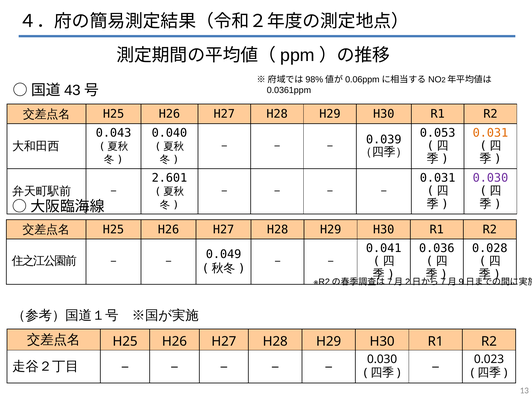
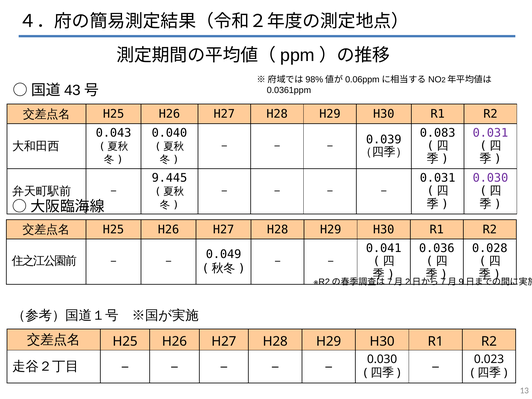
0.053: 0.053 -> 0.083
0.031 at (490, 133) colour: orange -> purple
2.601: 2.601 -> 9.445
